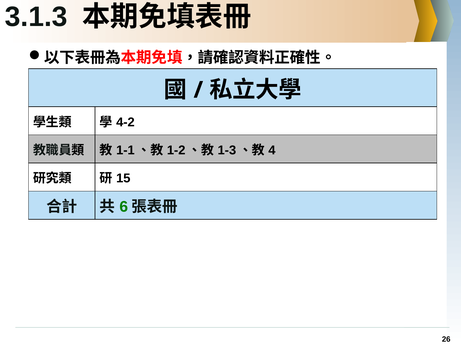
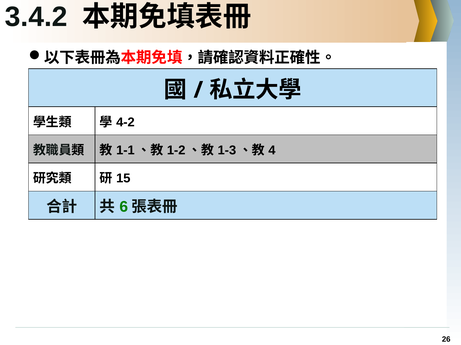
3.1.3: 3.1.3 -> 3.4.2
